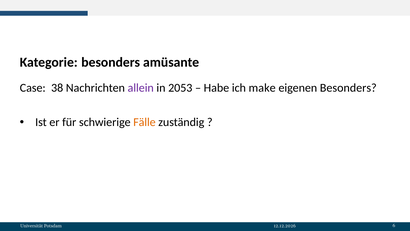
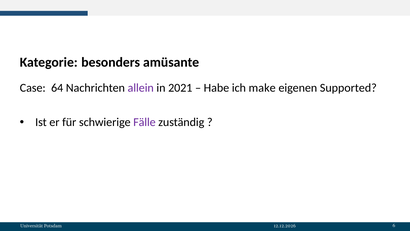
38: 38 -> 64
2053: 2053 -> 2021
eigenen Besonders: Besonders -> Supported
Fälle colour: orange -> purple
